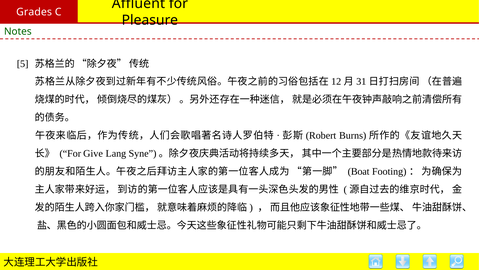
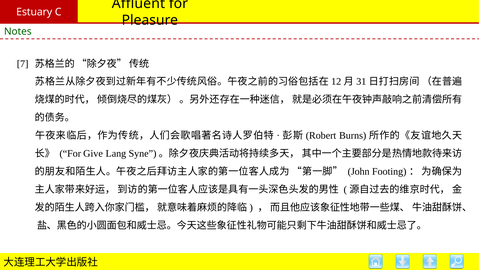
Grades: Grades -> Estuary
5: 5 -> 7
Boat: Boat -> John
